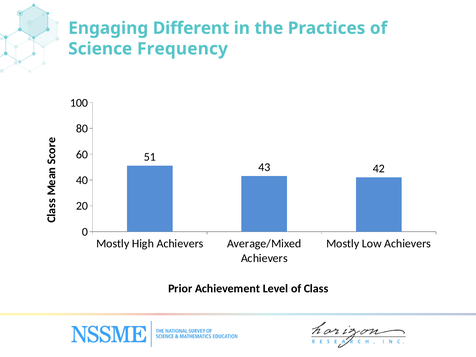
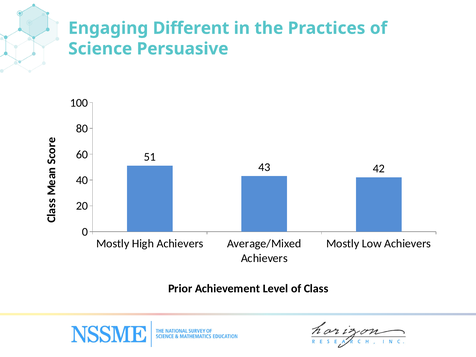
Frequency: Frequency -> Persuasive
